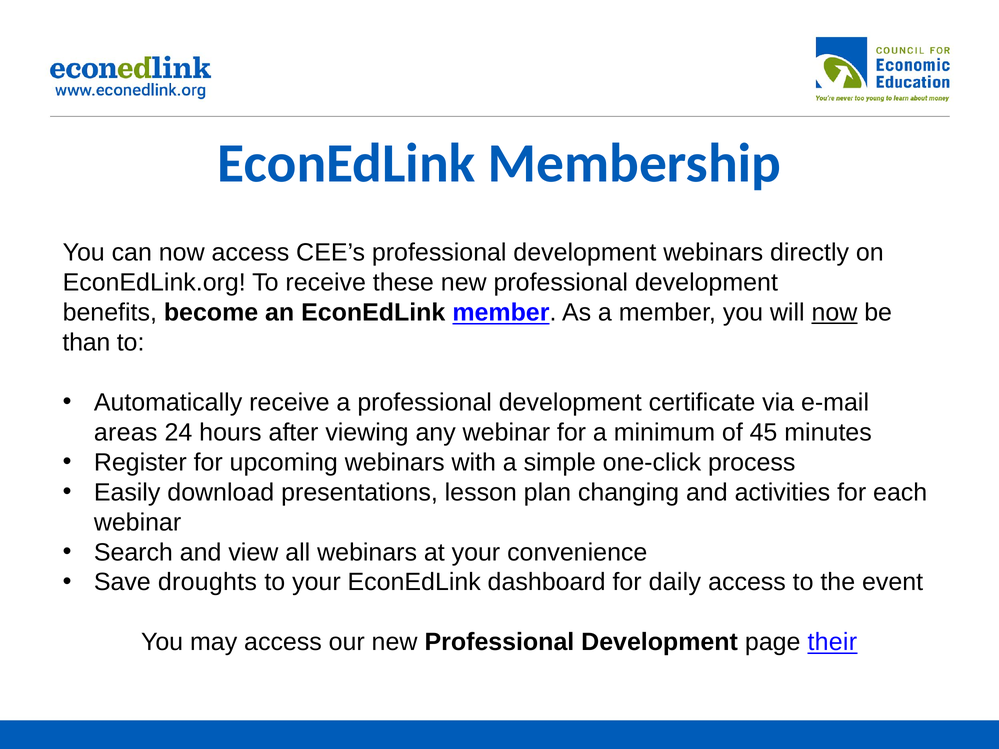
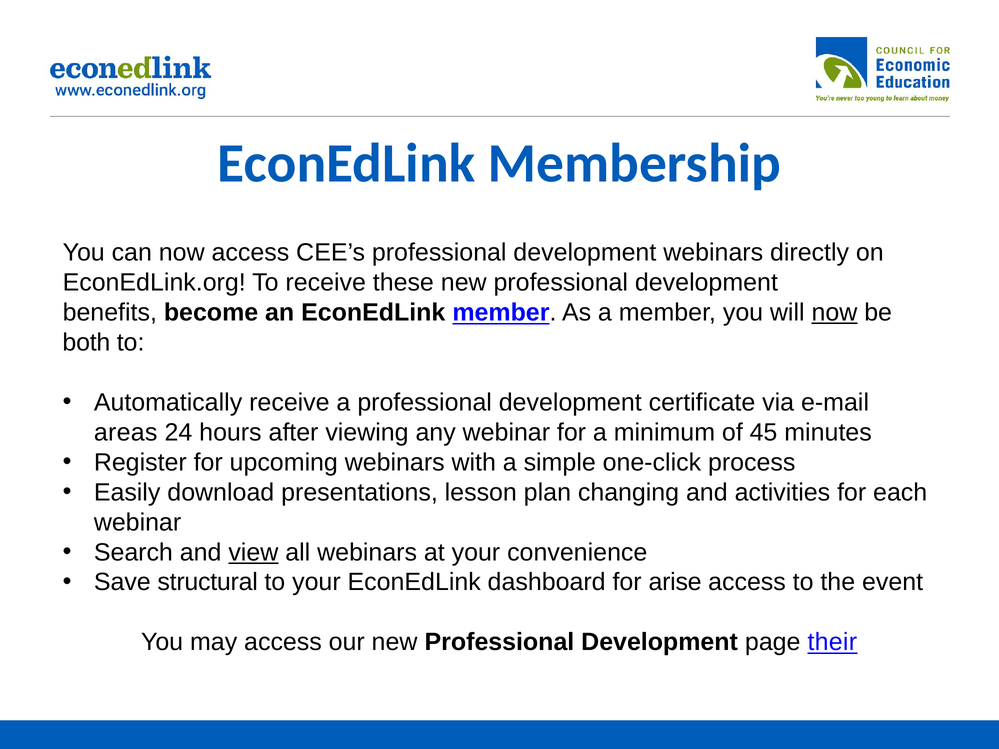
than: than -> both
view underline: none -> present
droughts: droughts -> structural
daily: daily -> arise
